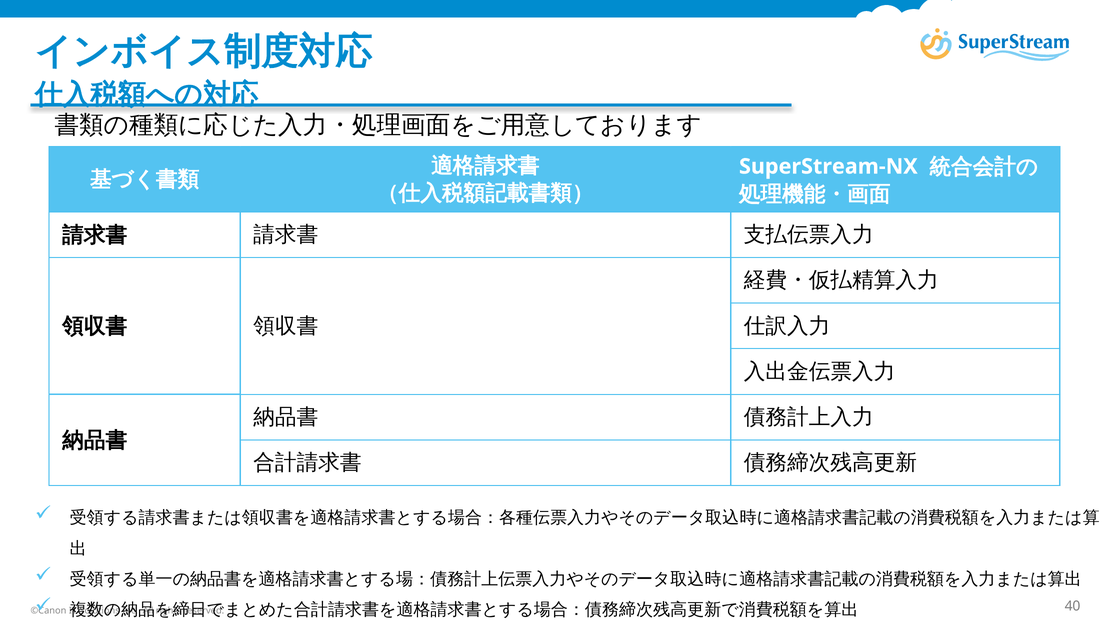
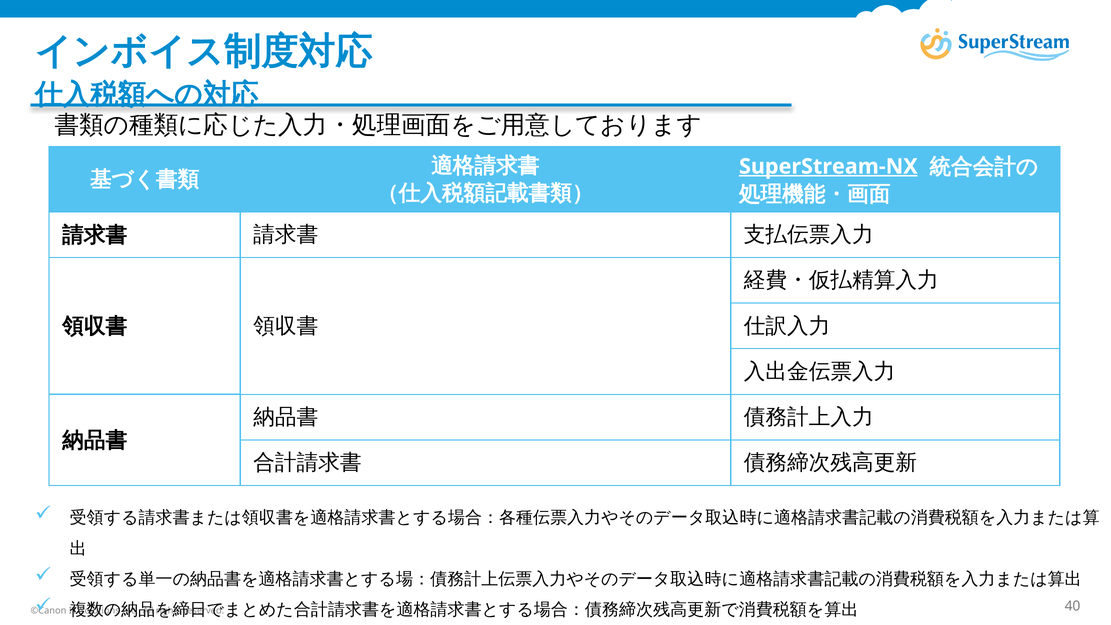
SuperStream-NX underline: none -> present
